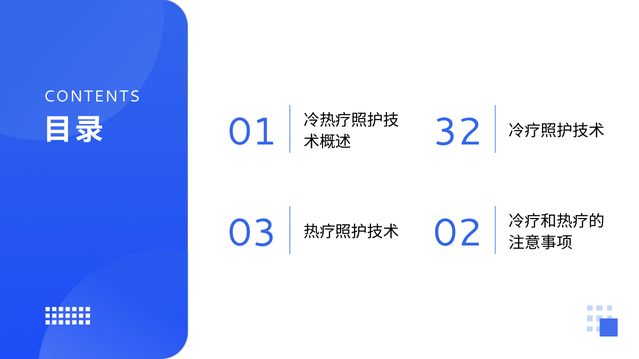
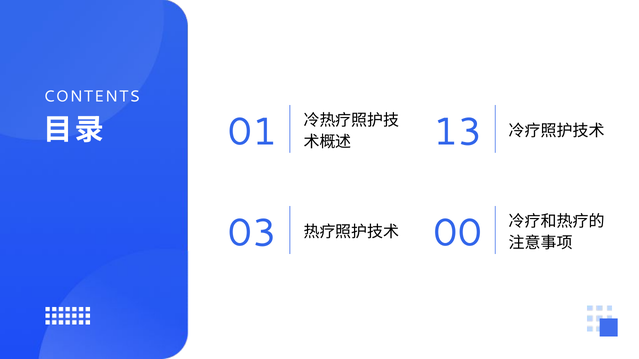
32: 32 -> 13
02: 02 -> 00
